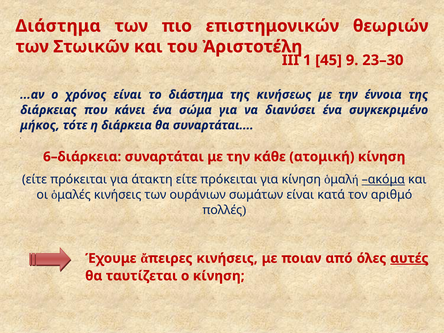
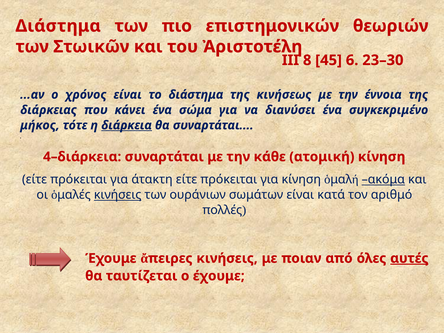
1: 1 -> 8
9: 9 -> 6
διάρκεια underline: none -> present
6–διάρκεια: 6–διάρκεια -> 4–διάρκεια
κινήσεις at (118, 195) underline: none -> present
ο κίνηση: κίνηση -> έχουμε
